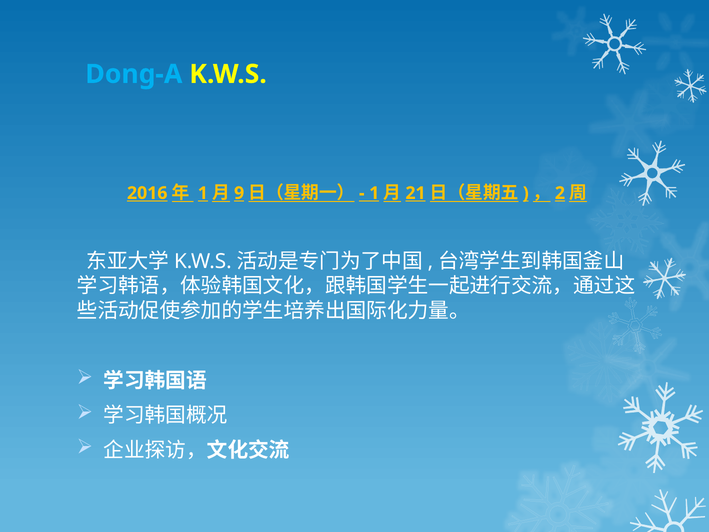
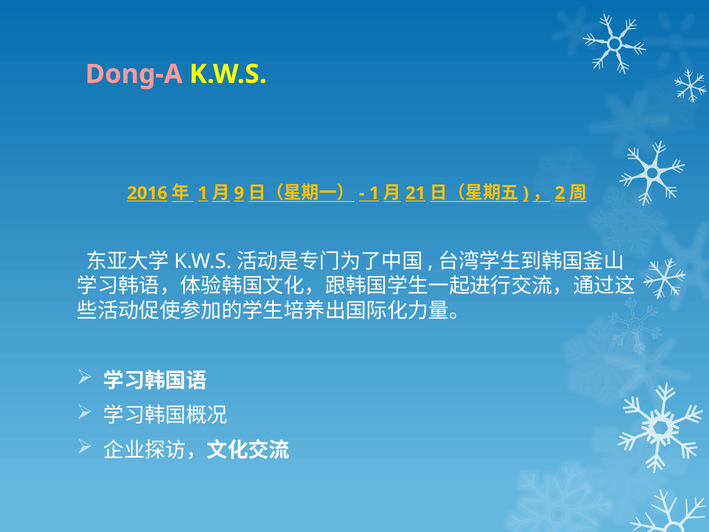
Dong-A colour: light blue -> pink
